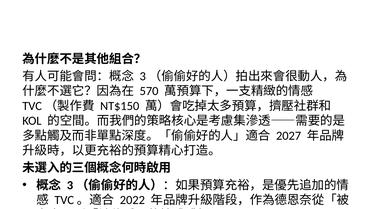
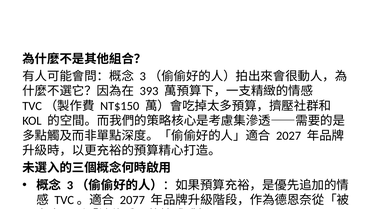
570: 570 -> 393
2022: 2022 -> 2077
